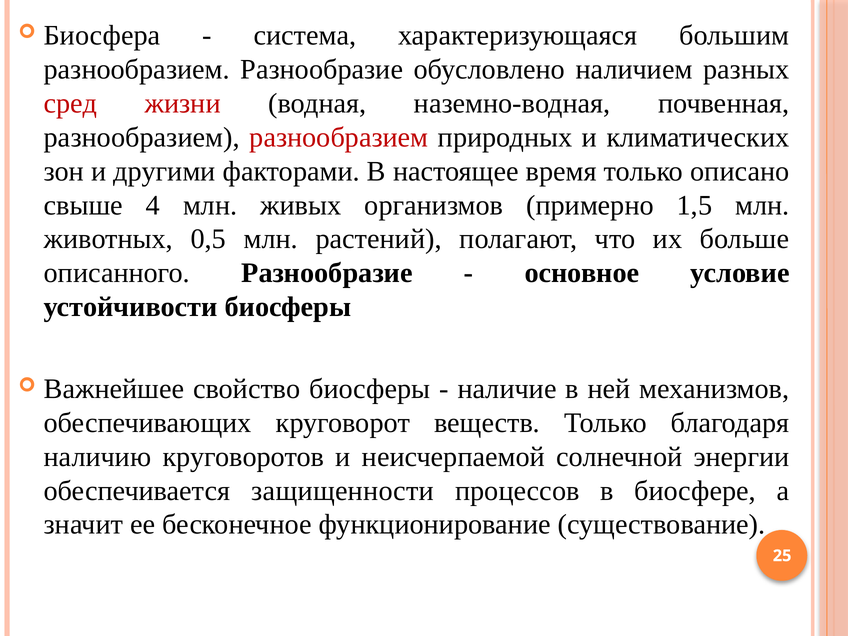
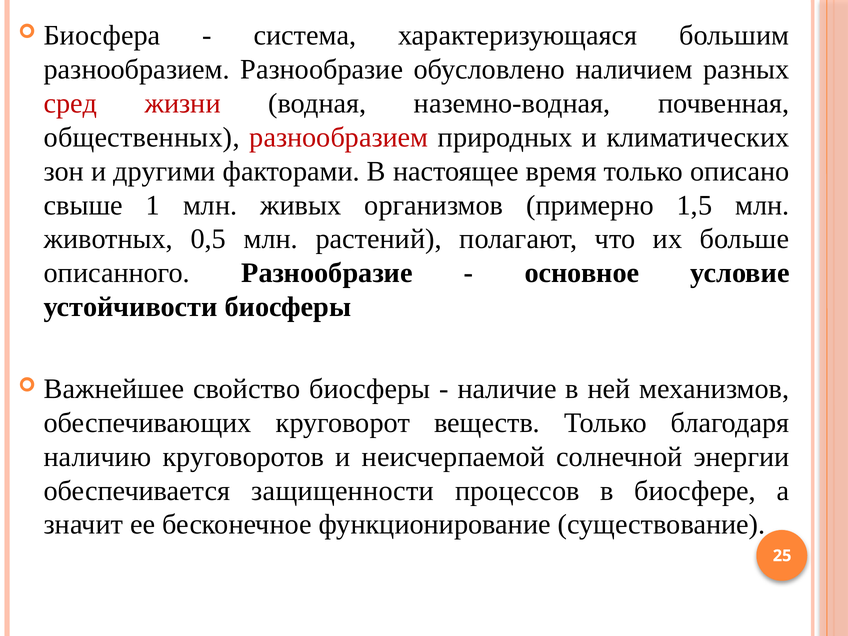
разнообразием at (142, 137): разнообразием -> общественных
4: 4 -> 1
